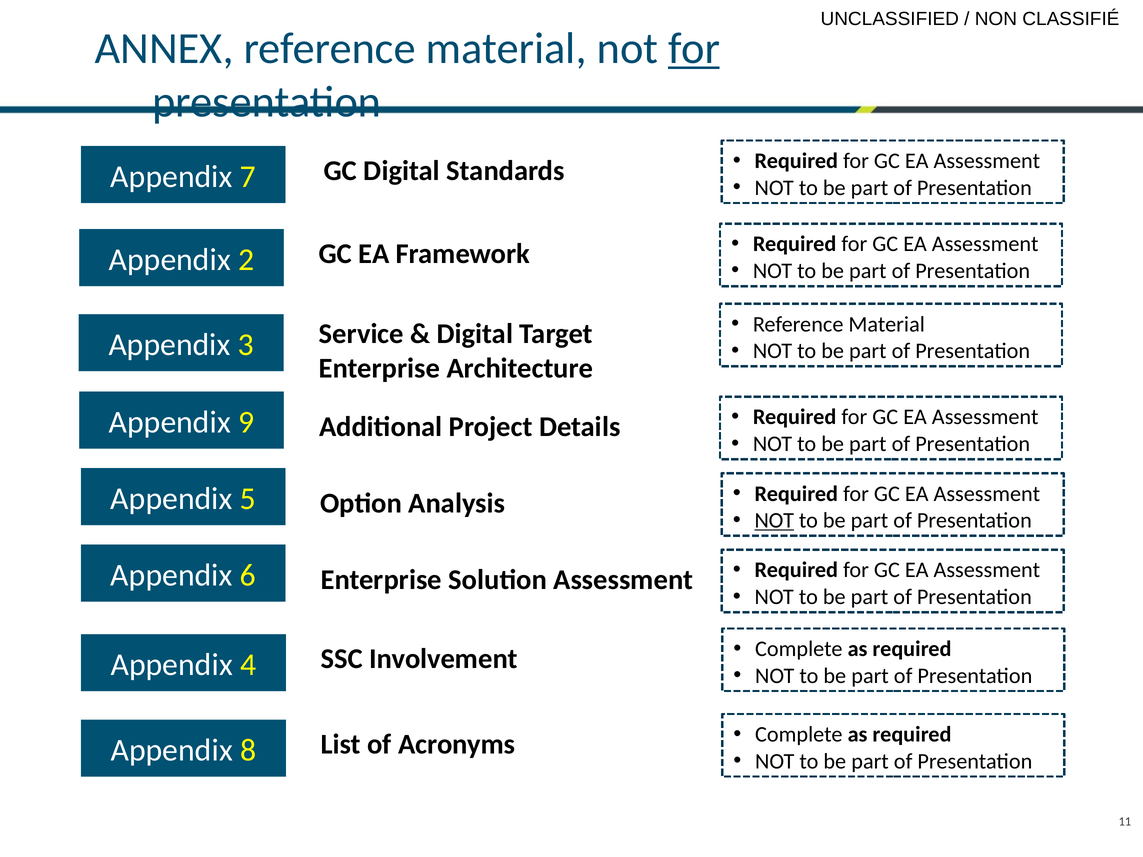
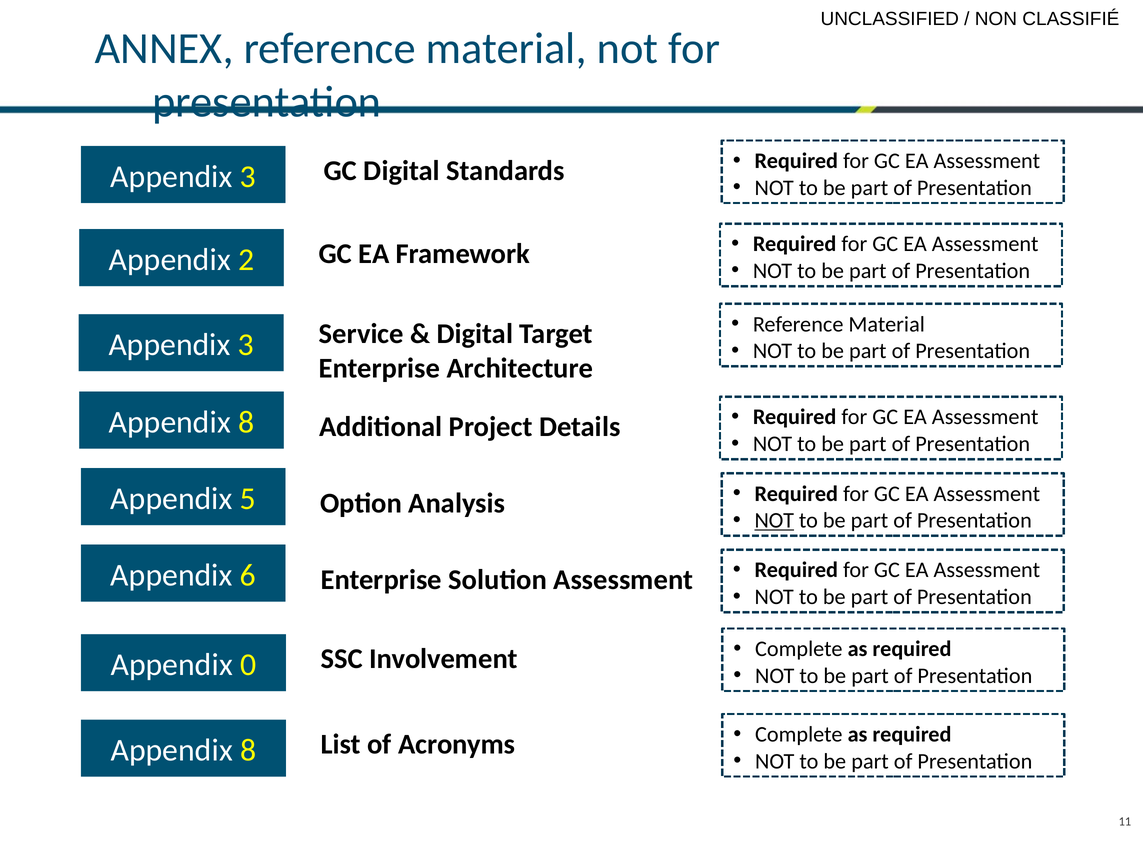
for at (694, 49) underline: present -> none
7 at (248, 177): 7 -> 3
9 at (246, 423): 9 -> 8
4: 4 -> 0
